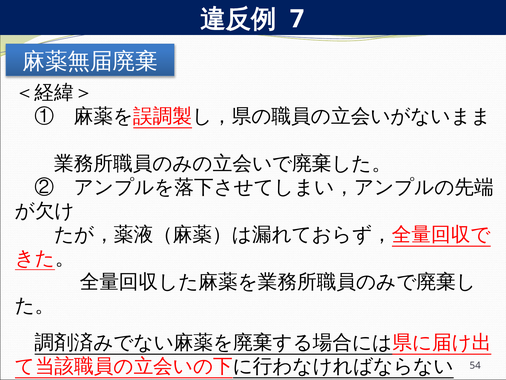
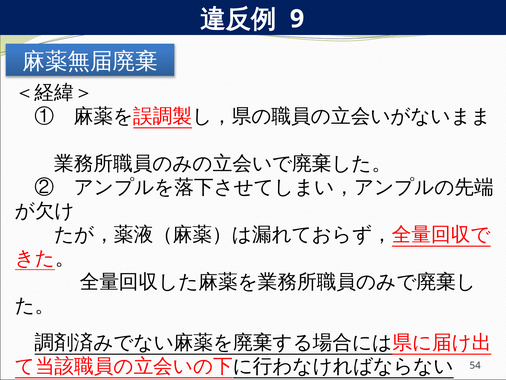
7: 7 -> 9
